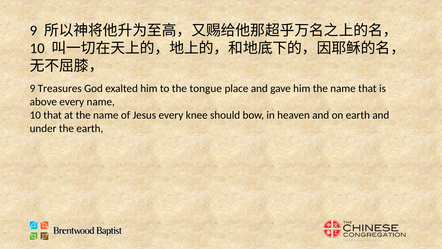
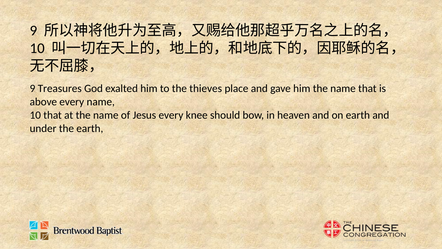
tongue: tongue -> thieves
